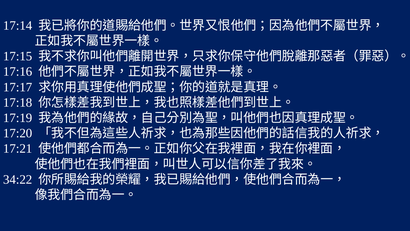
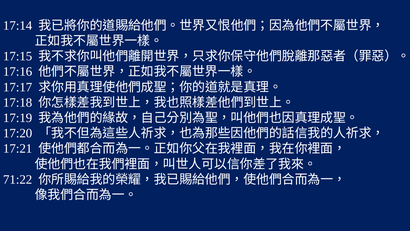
34:22: 34:22 -> 71:22
